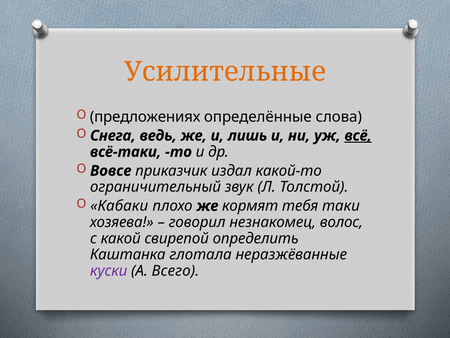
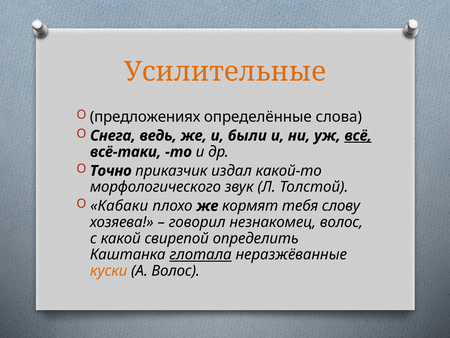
лишь: лишь -> были
Вовсе: Вовсе -> Точно
ограничительный: ограничительный -> морфологического
таки: таки -> слову
глотала underline: none -> present
куски colour: purple -> orange
А Всего: Всего -> Волос
